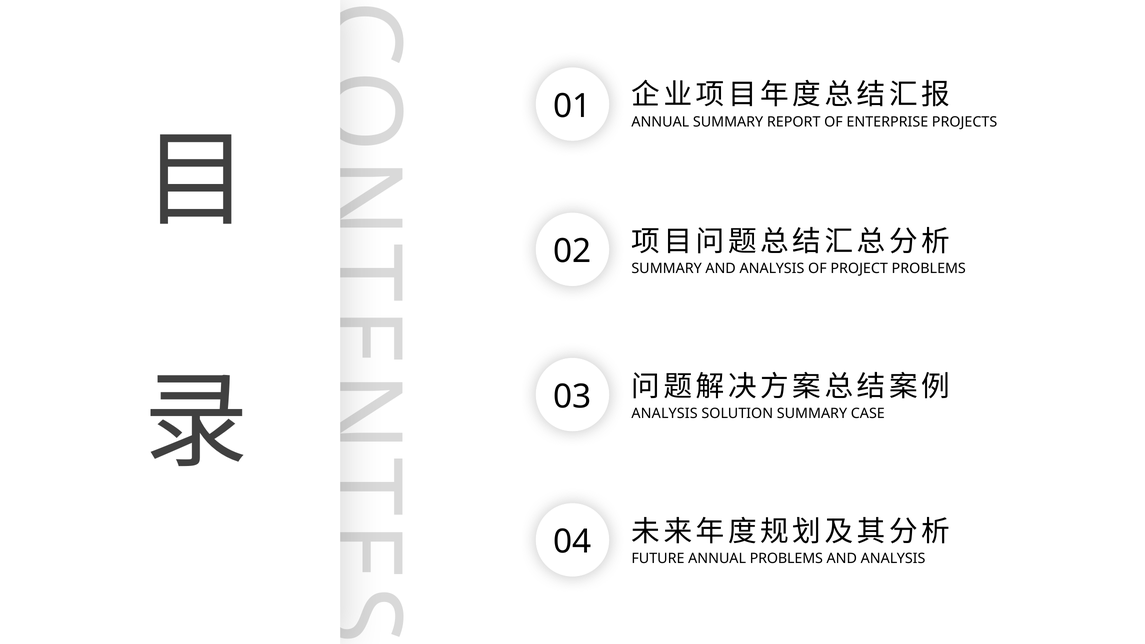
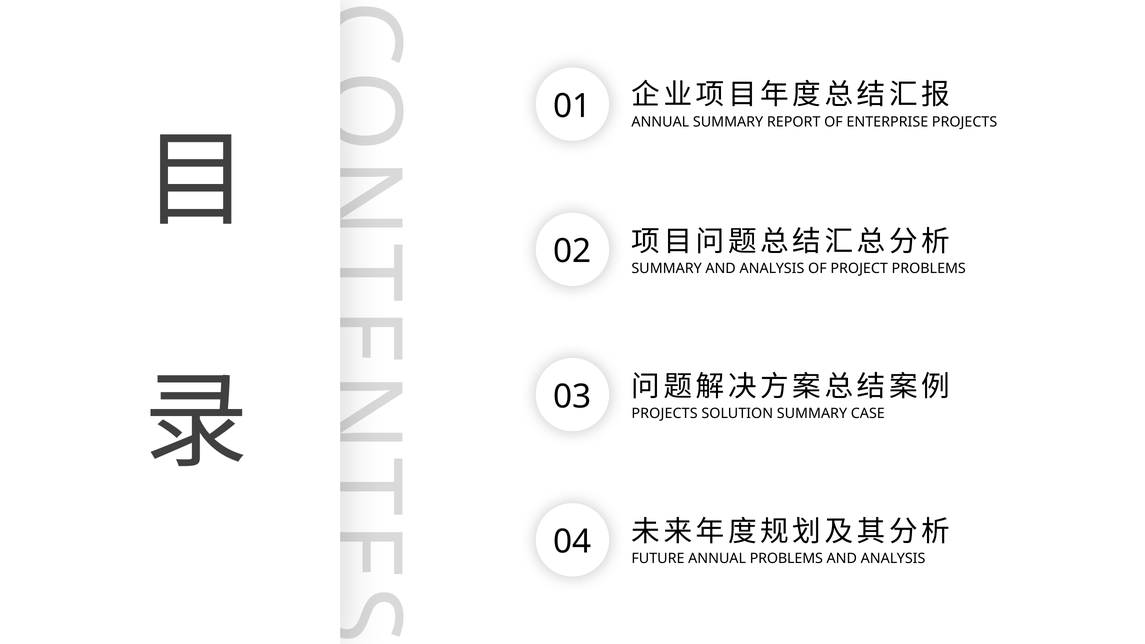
ANALYSIS at (665, 414): ANALYSIS -> PROJECTS
